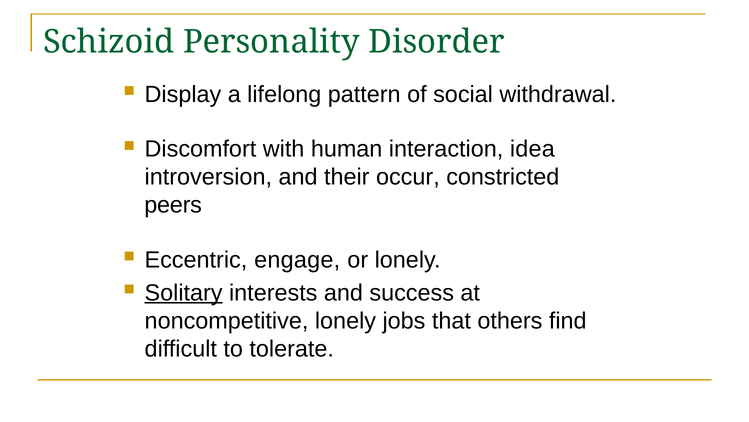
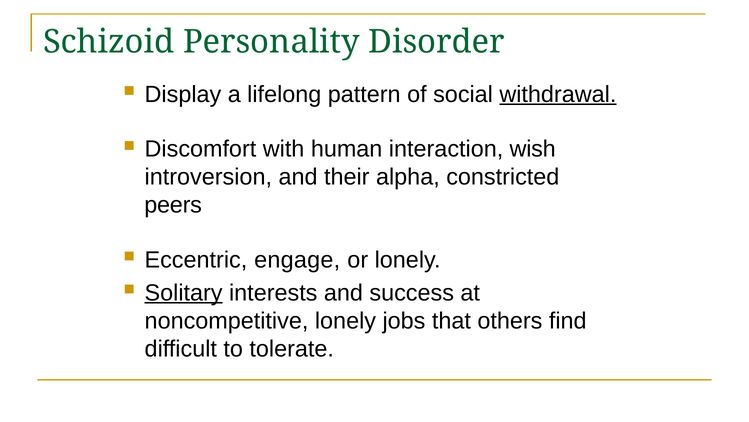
withdrawal underline: none -> present
idea: idea -> wish
occur: occur -> alpha
